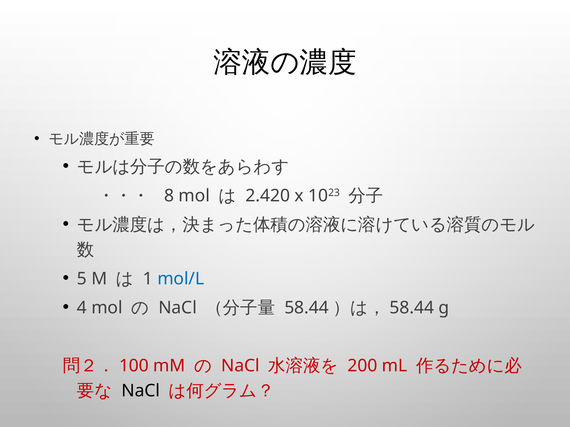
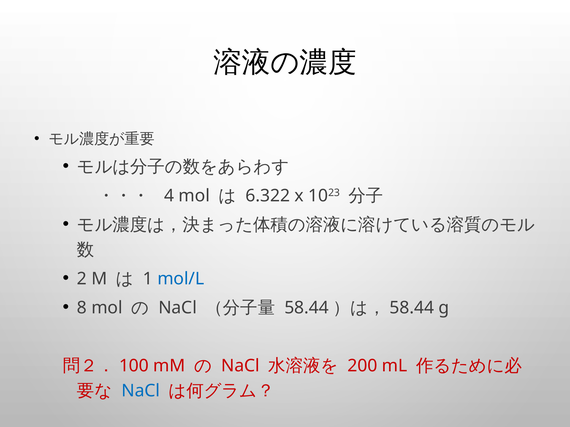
8: 8 -> 4
2.420: 2.420 -> 6.322
5: 5 -> 2
4: 4 -> 8
NaCl at (141, 391) colour: black -> blue
